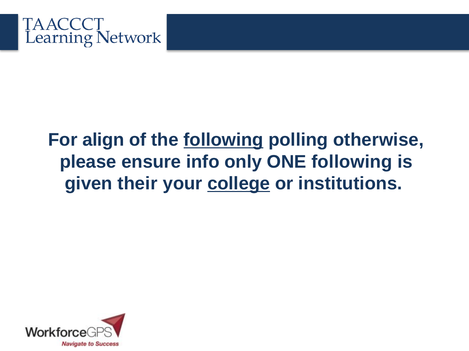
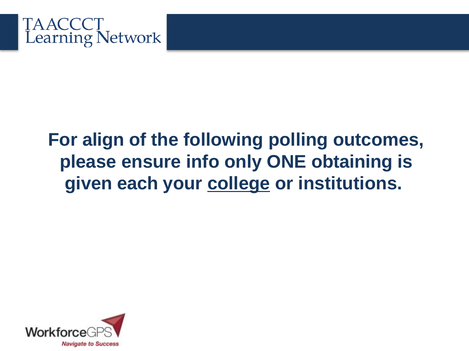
following at (223, 140) underline: present -> none
otherwise: otherwise -> outcomes
ONE following: following -> obtaining
their: their -> each
